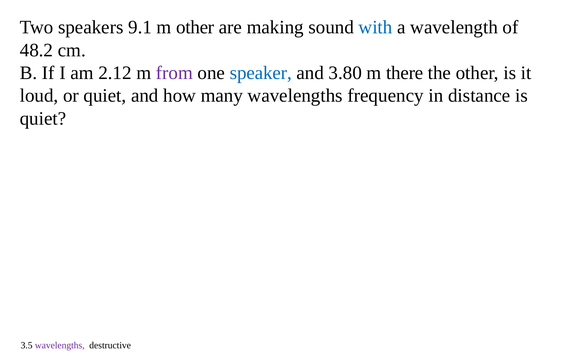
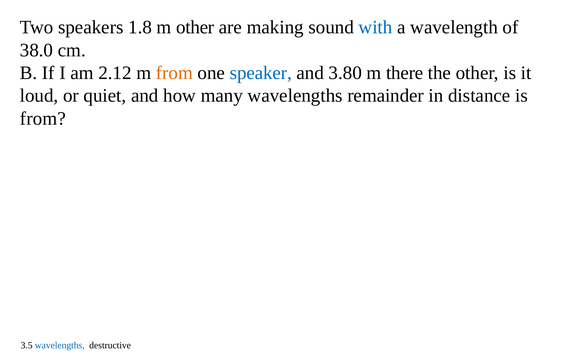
9.1: 9.1 -> 1.8
48.2: 48.2 -> 38.0
from at (174, 73) colour: purple -> orange
frequency: frequency -> remainder
quiet at (43, 119): quiet -> from
wavelengths at (60, 346) colour: purple -> blue
